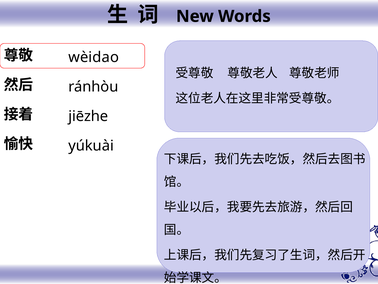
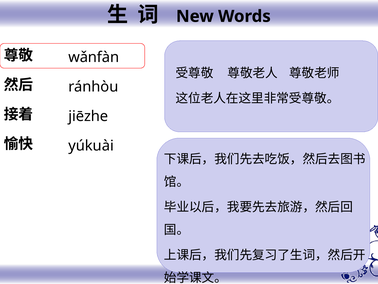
wèidao: wèidao -> wǎnfàn
